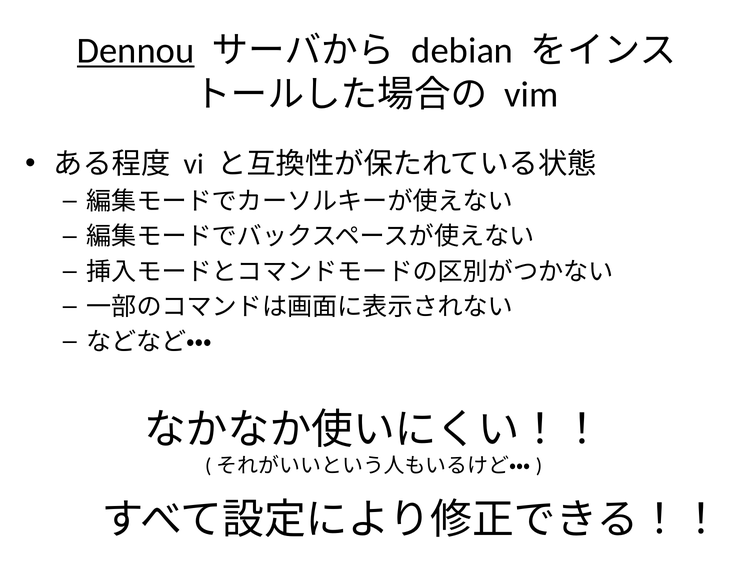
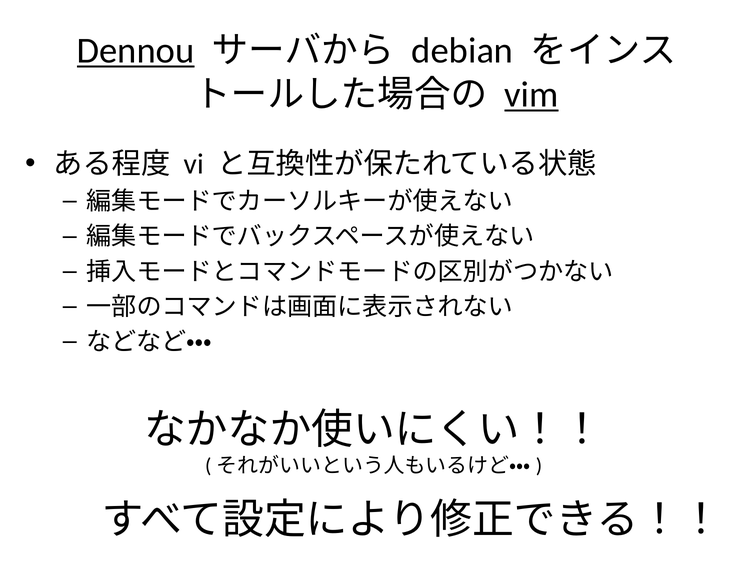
vim underline: none -> present
